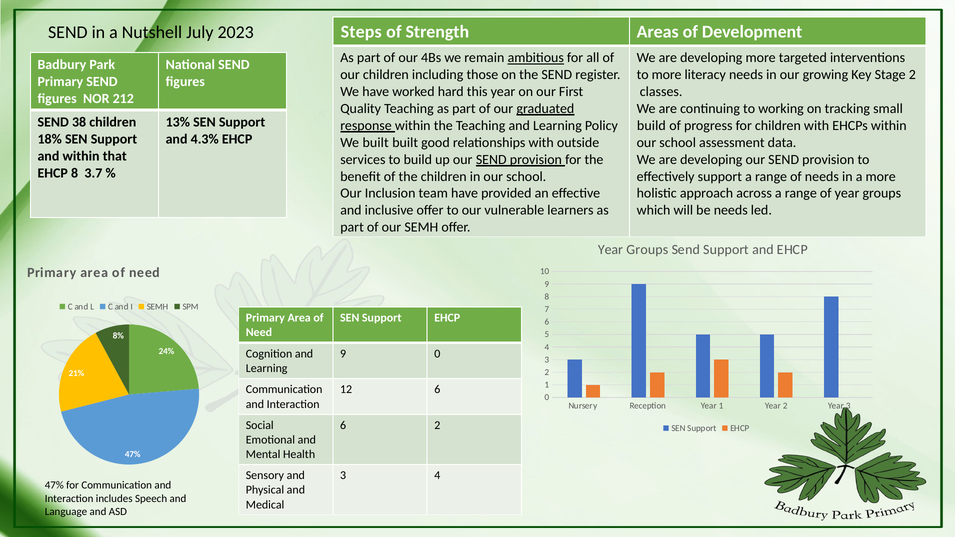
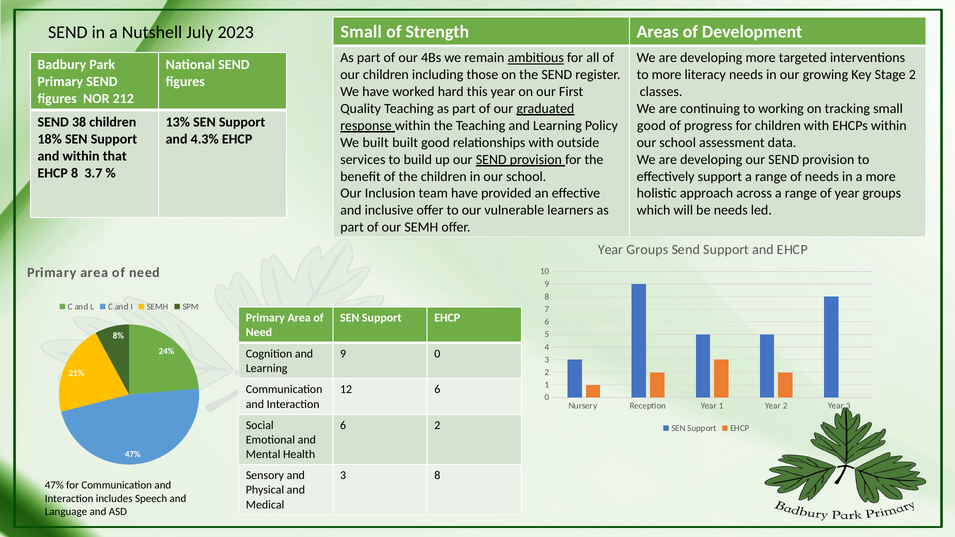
Steps at (361, 32): Steps -> Small
build at (651, 126): build -> good
4 at (437, 476): 4 -> 8
